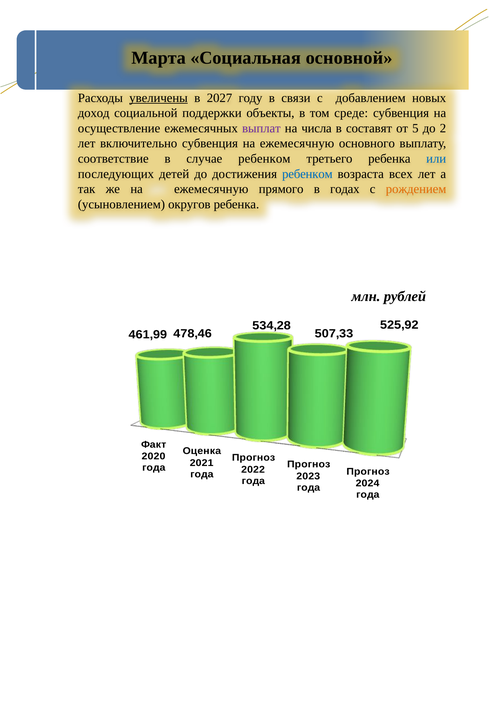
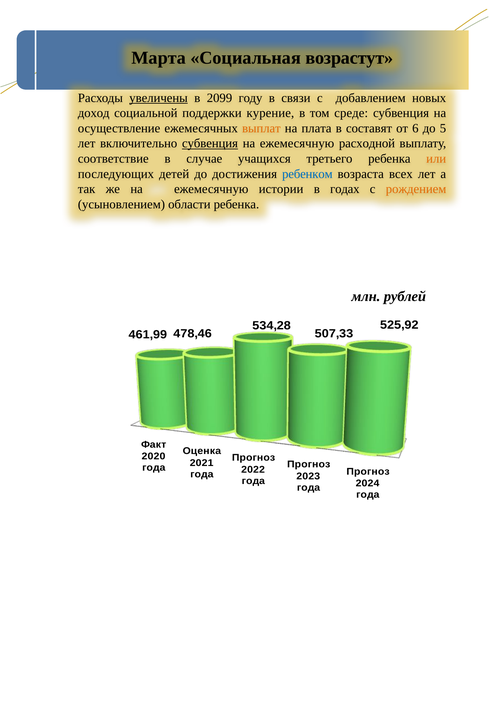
основной: основной -> возрастут
2027: 2027 -> 2099
объекты: объекты -> курение
выплат colour: purple -> orange
числа: числа -> плата
5: 5 -> 6
2: 2 -> 5
субвенция at (210, 144) underline: none -> present
основного: основного -> расходной
случае ребенком: ребенком -> учащихся
или colour: blue -> orange
прямого: прямого -> истории
округов: округов -> области
